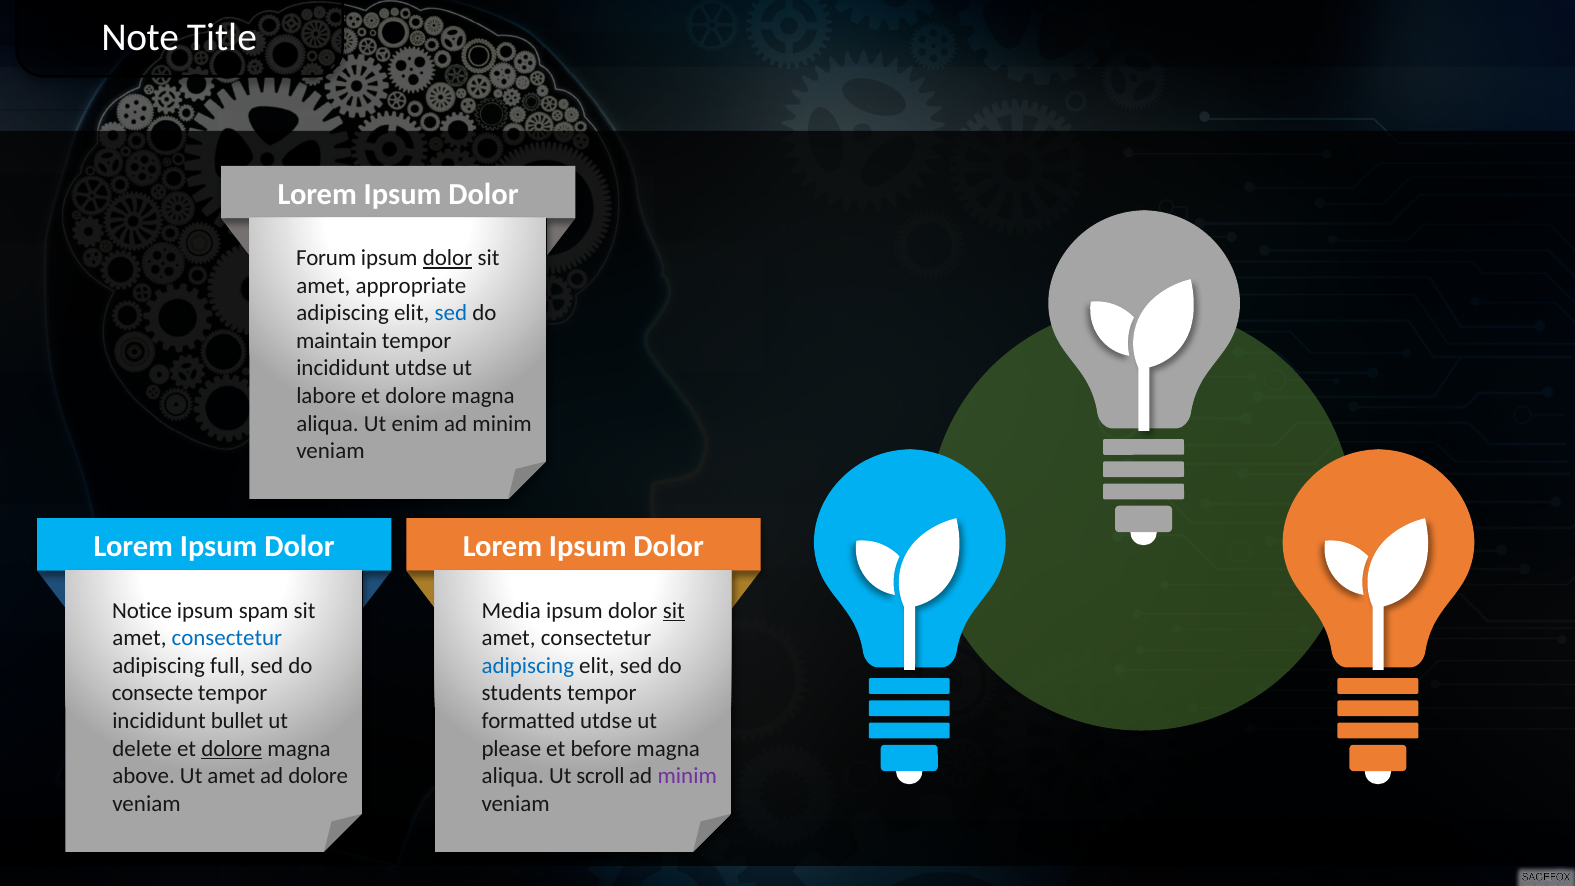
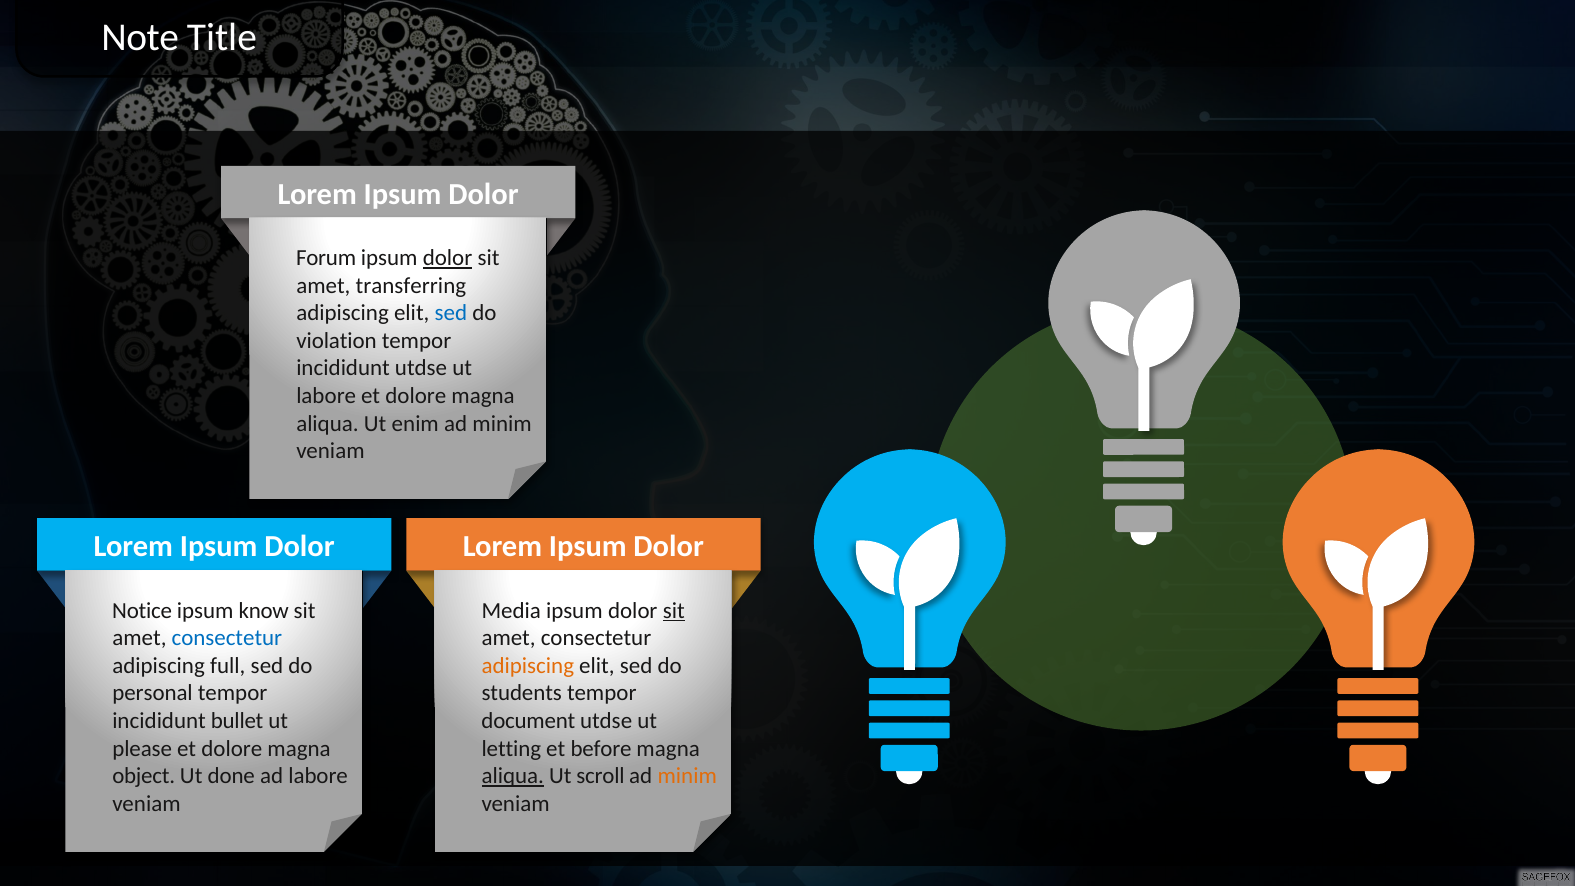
appropriate: appropriate -> transferring
maintain: maintain -> violation
spam: spam -> know
adipiscing at (528, 666) colour: blue -> orange
consecte: consecte -> personal
formatted: formatted -> document
delete: delete -> please
dolore at (232, 748) underline: present -> none
please: please -> letting
above: above -> object
Ut amet: amet -> done
ad dolore: dolore -> labore
aliqua at (513, 776) underline: none -> present
minim at (687, 776) colour: purple -> orange
